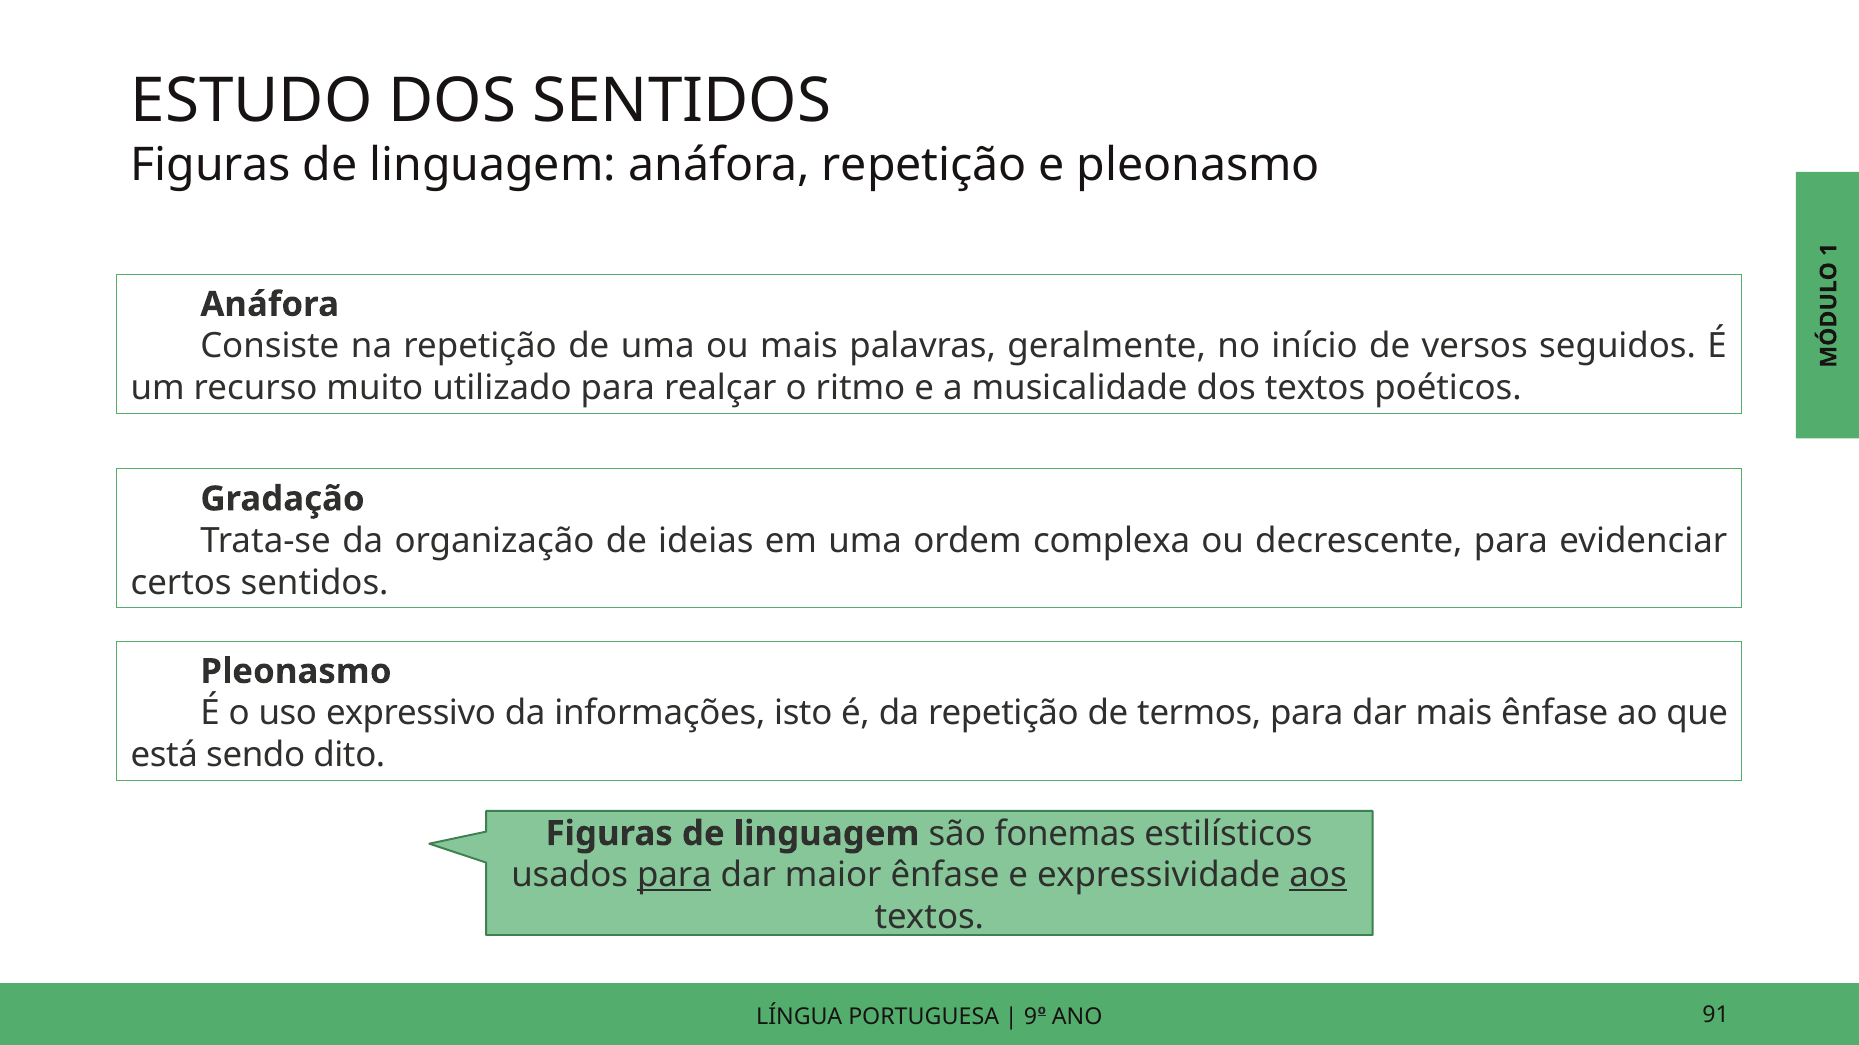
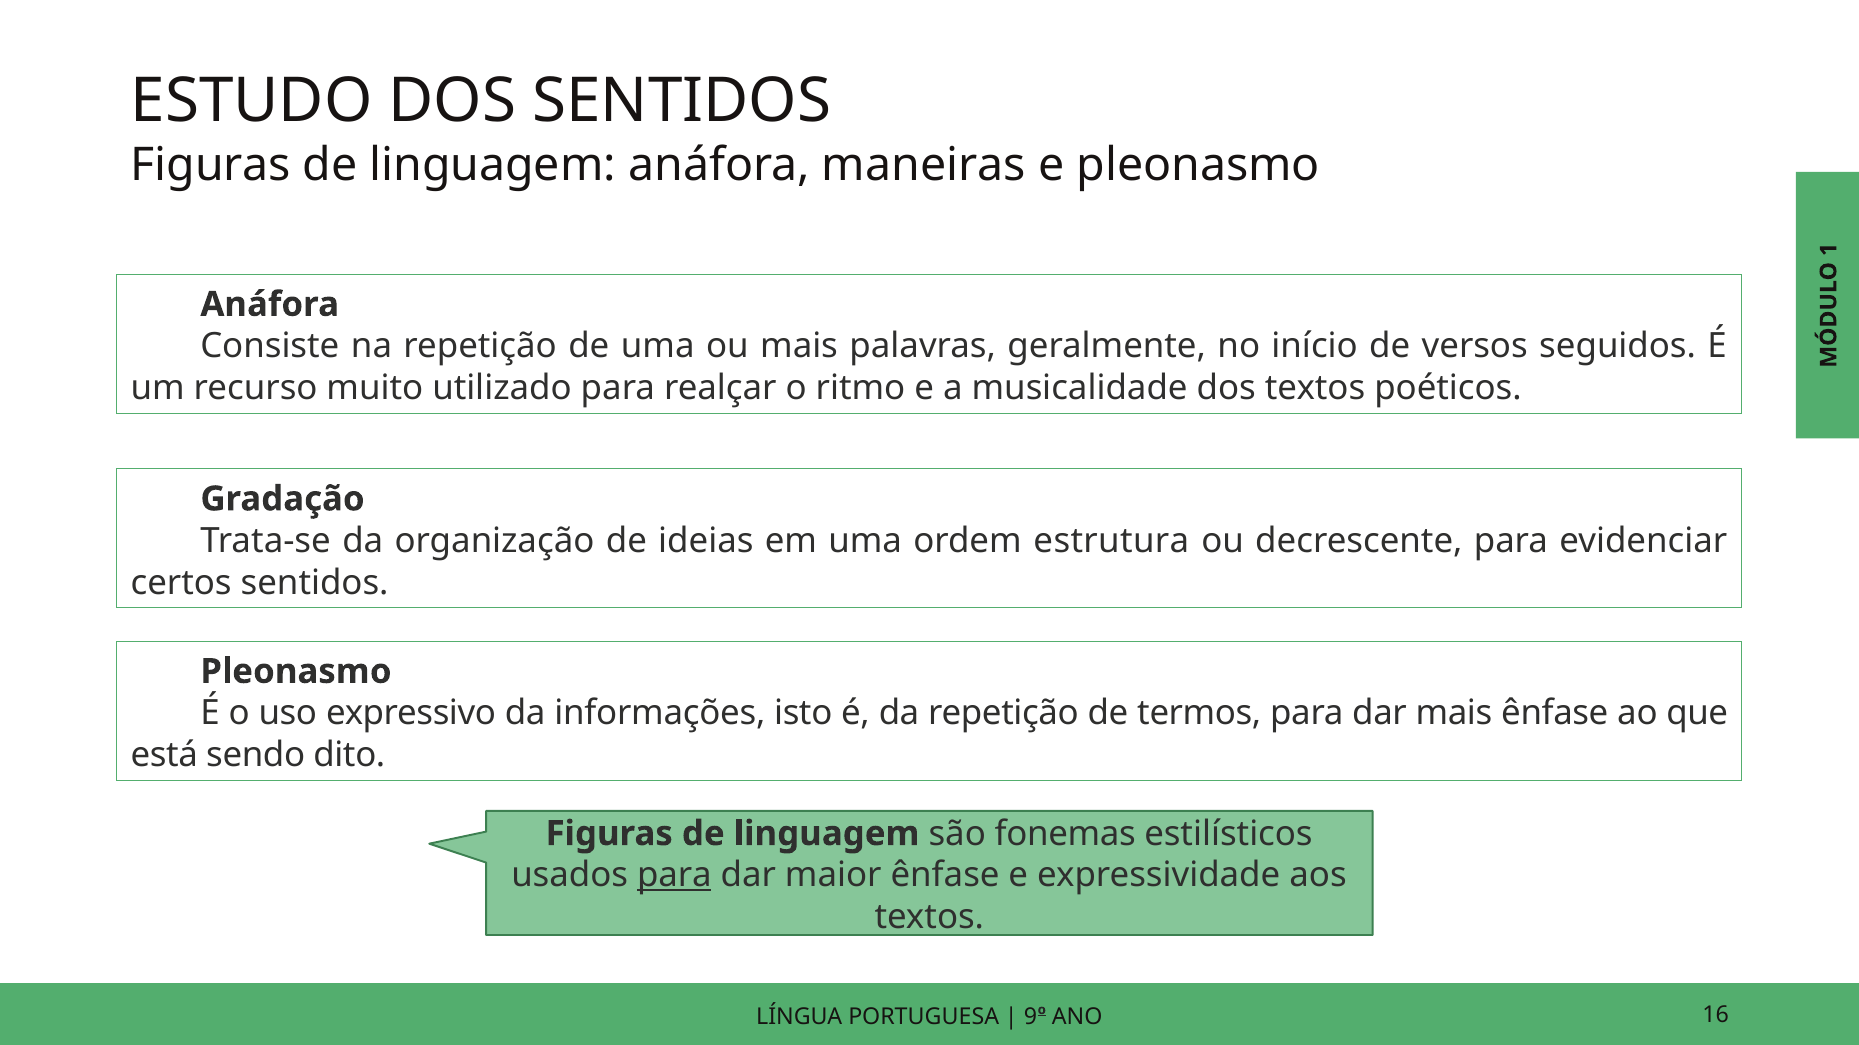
anáfora repetição: repetição -> maneiras
complexa: complexa -> estrutura
aos underline: present -> none
91: 91 -> 16
